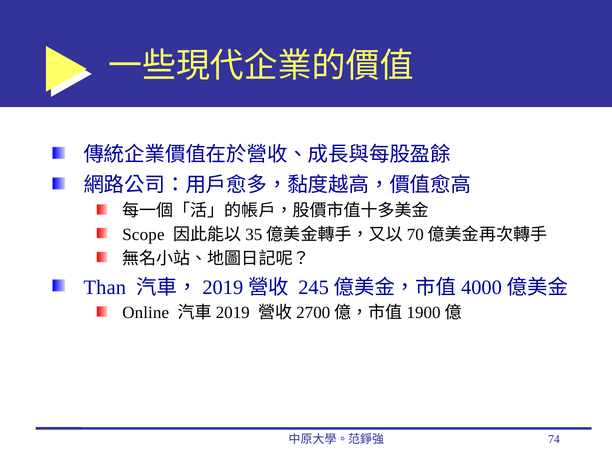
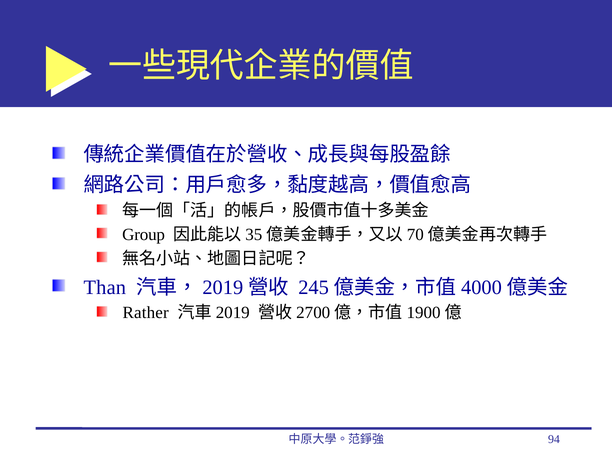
Scope: Scope -> Group
Online: Online -> Rather
74: 74 -> 94
